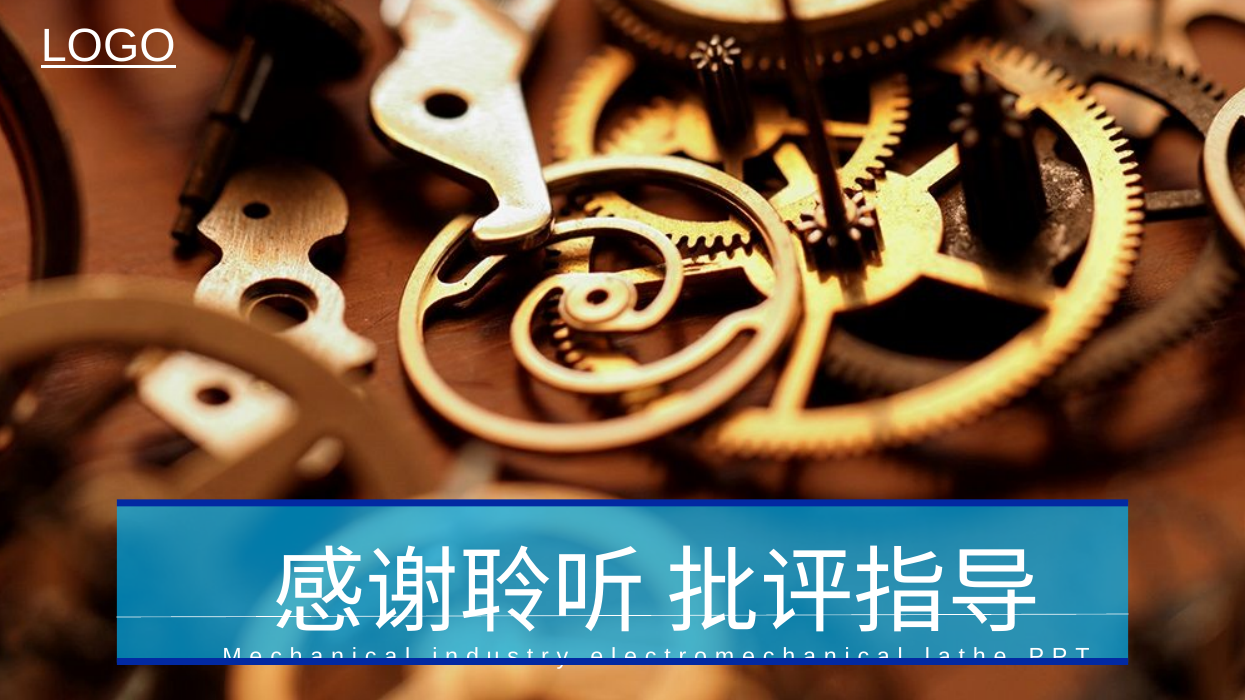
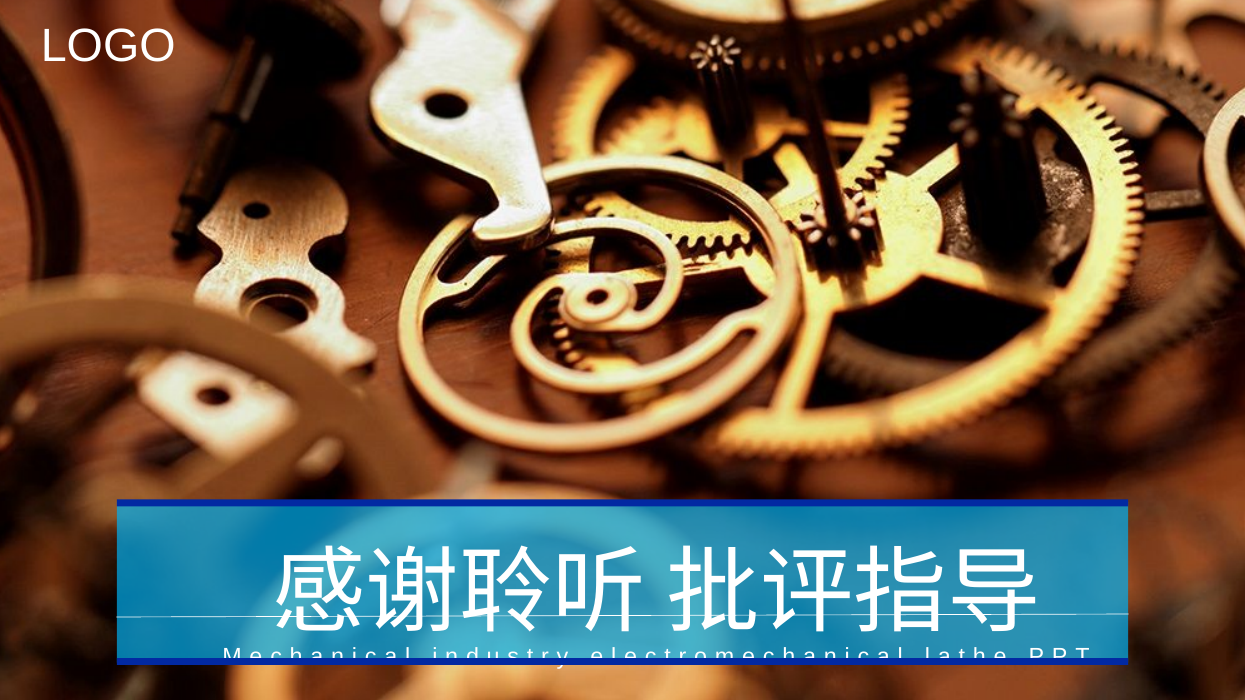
LOGO underline: present -> none
